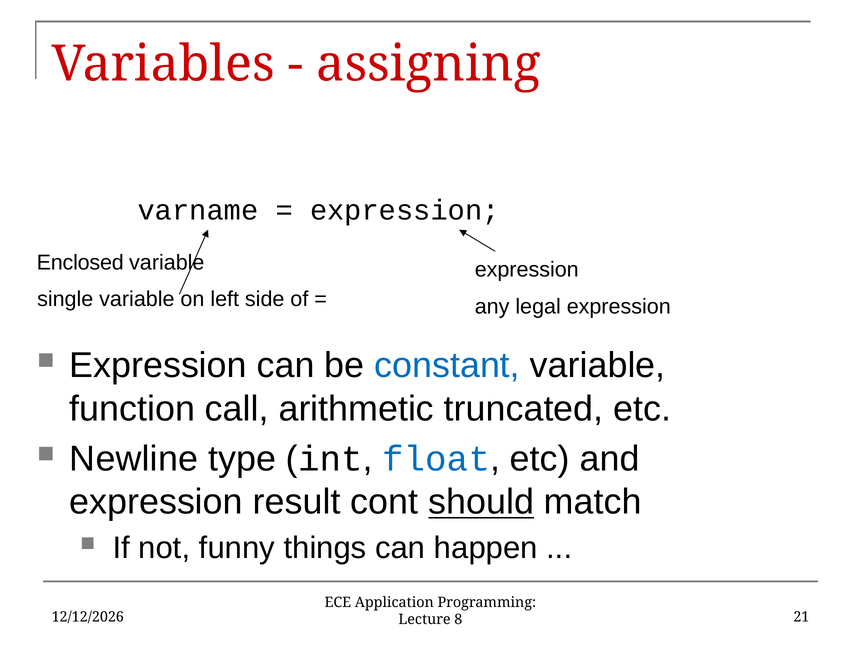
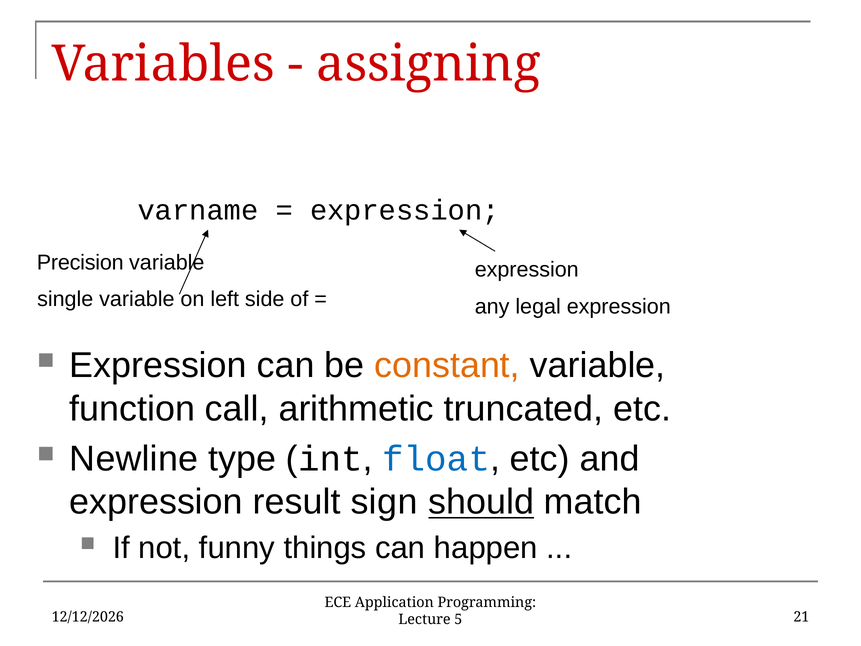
Enclosed: Enclosed -> Precision
constant colour: blue -> orange
cont: cont -> sign
8: 8 -> 5
